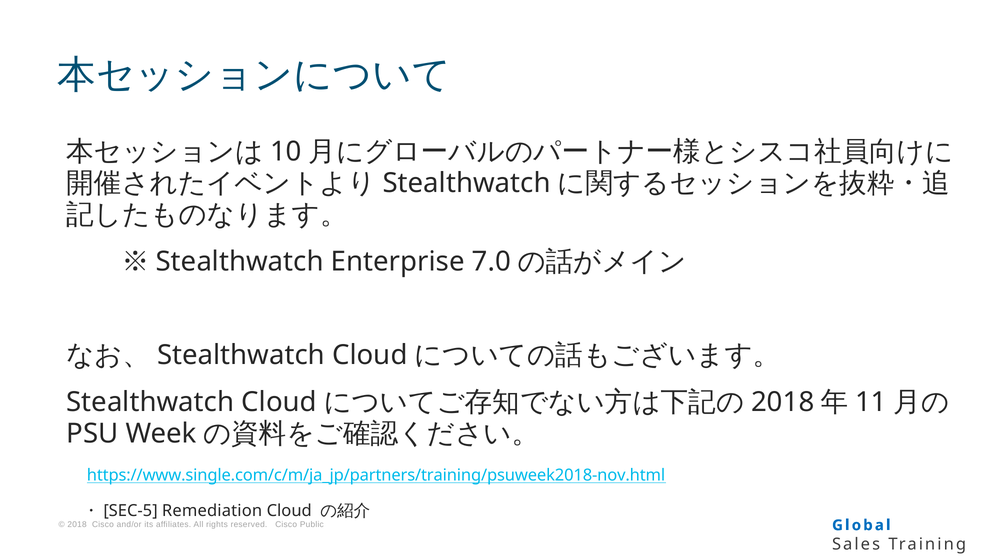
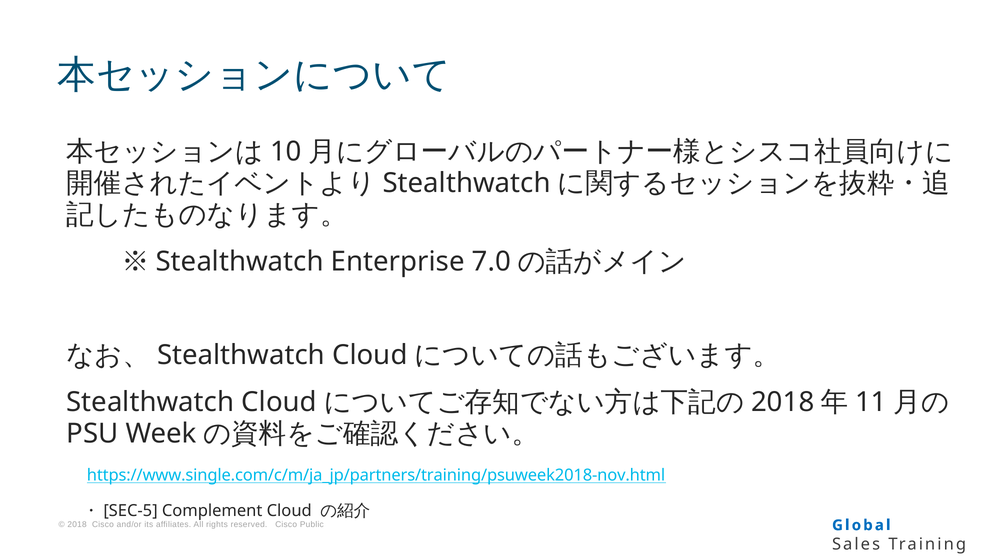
Remediation: Remediation -> Complement
